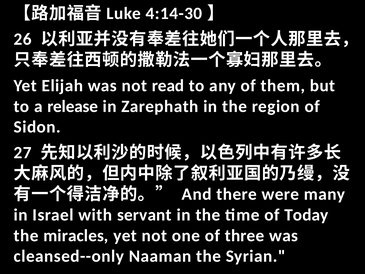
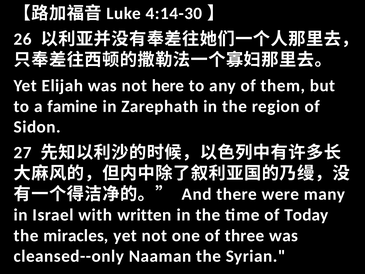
read: read -> here
release: release -> famine
servant: servant -> written
